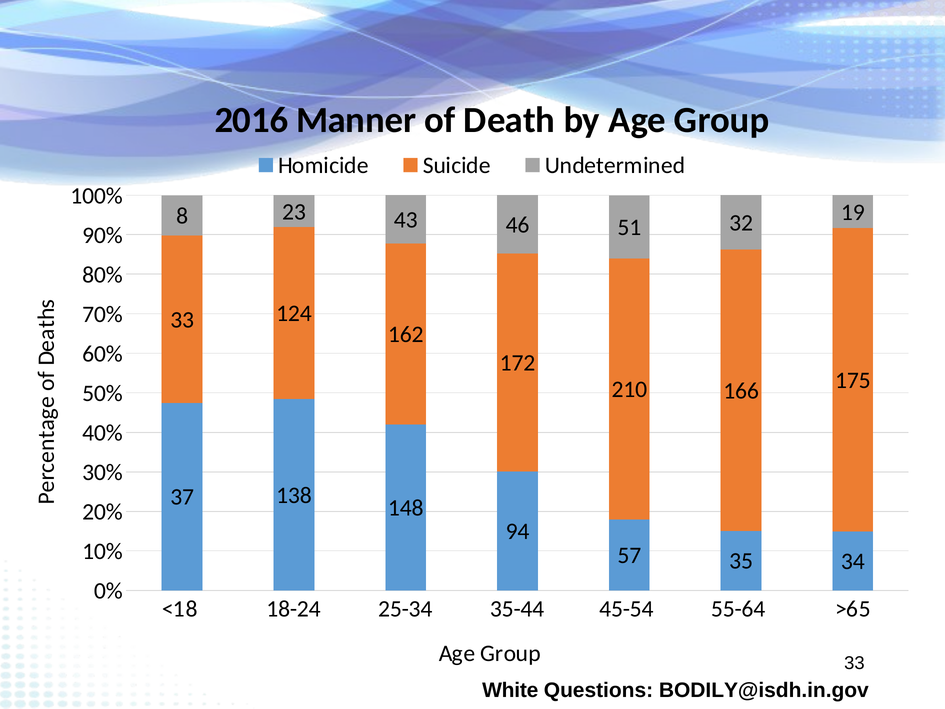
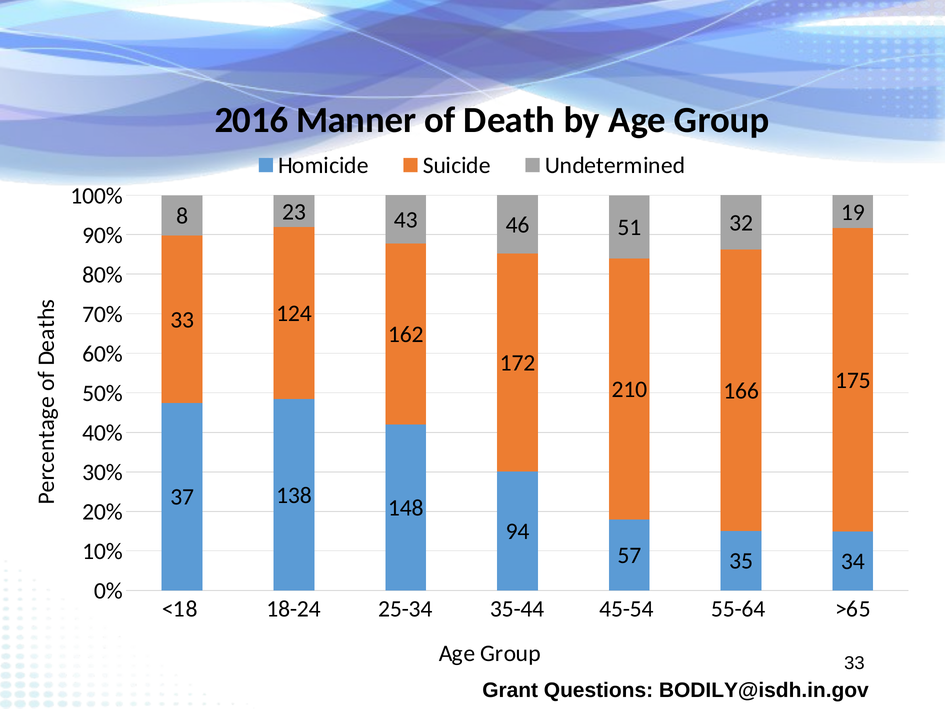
White: White -> Grant
